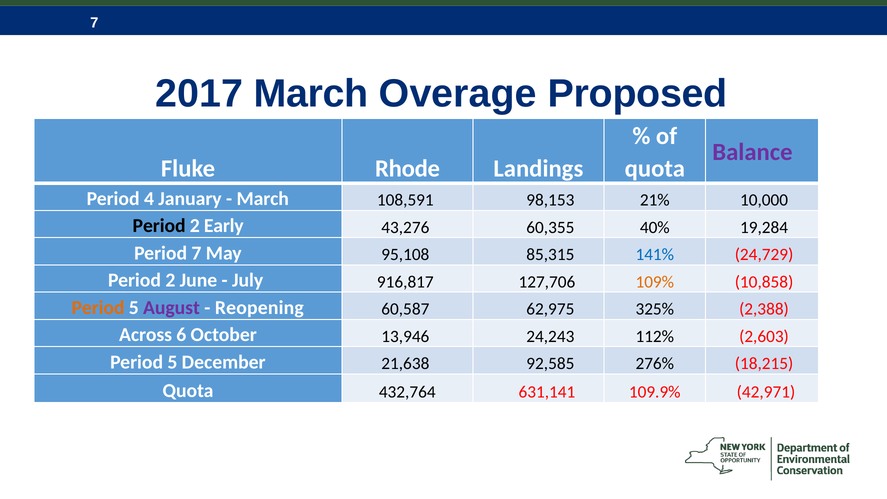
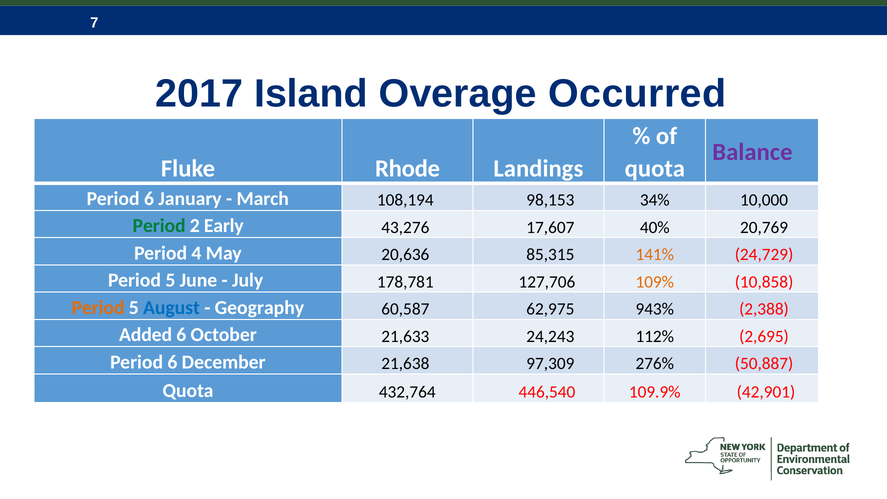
2017 March: March -> Island
Proposed: Proposed -> Occurred
4 at (149, 199): 4 -> 6
108,591: 108,591 -> 108,194
21%: 21% -> 34%
Period at (159, 226) colour: black -> green
60,355: 60,355 -> 17,607
19,284: 19,284 -> 20,769
Period 7: 7 -> 4
95,108: 95,108 -> 20,636
141% colour: blue -> orange
2 at (170, 280): 2 -> 5
916,817: 916,817 -> 178,781
August colour: purple -> blue
Reopening: Reopening -> Geography
325%: 325% -> 943%
Across: Across -> Added
13,946: 13,946 -> 21,633
2,603: 2,603 -> 2,695
5 at (172, 362): 5 -> 6
92,585: 92,585 -> 97,309
18,215: 18,215 -> 50,887
631,141: 631,141 -> 446,540
42,971: 42,971 -> 42,901
